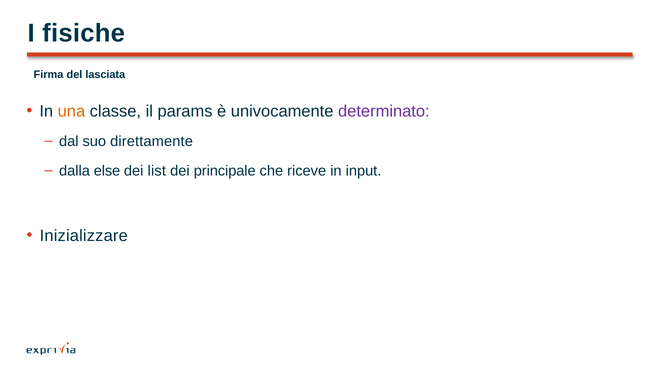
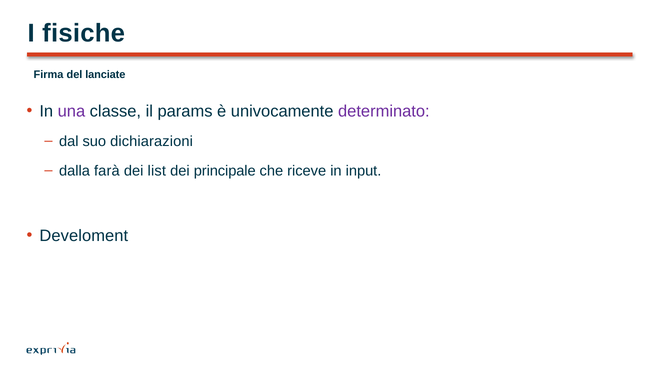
lasciata: lasciata -> lanciate
una colour: orange -> purple
direttamente: direttamente -> dichiarazioni
else: else -> farà
Inizializzare: Inizializzare -> Develoment
